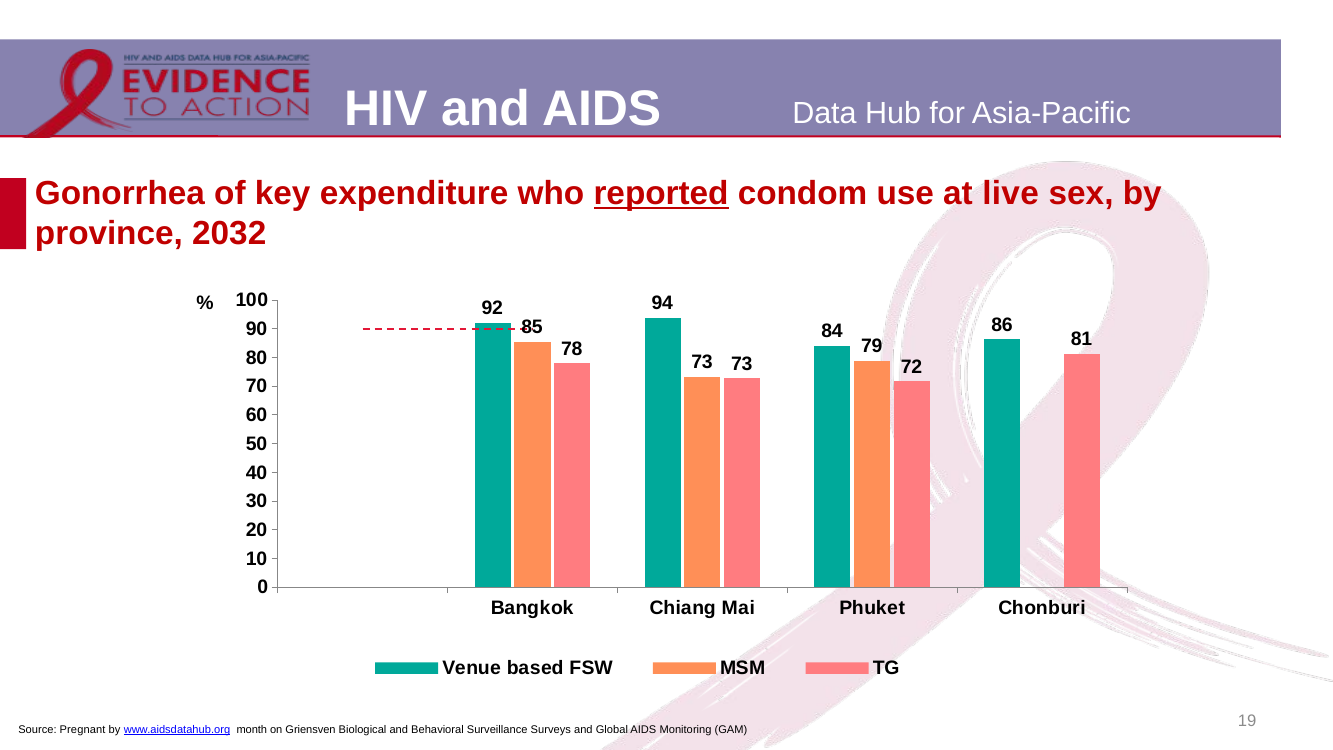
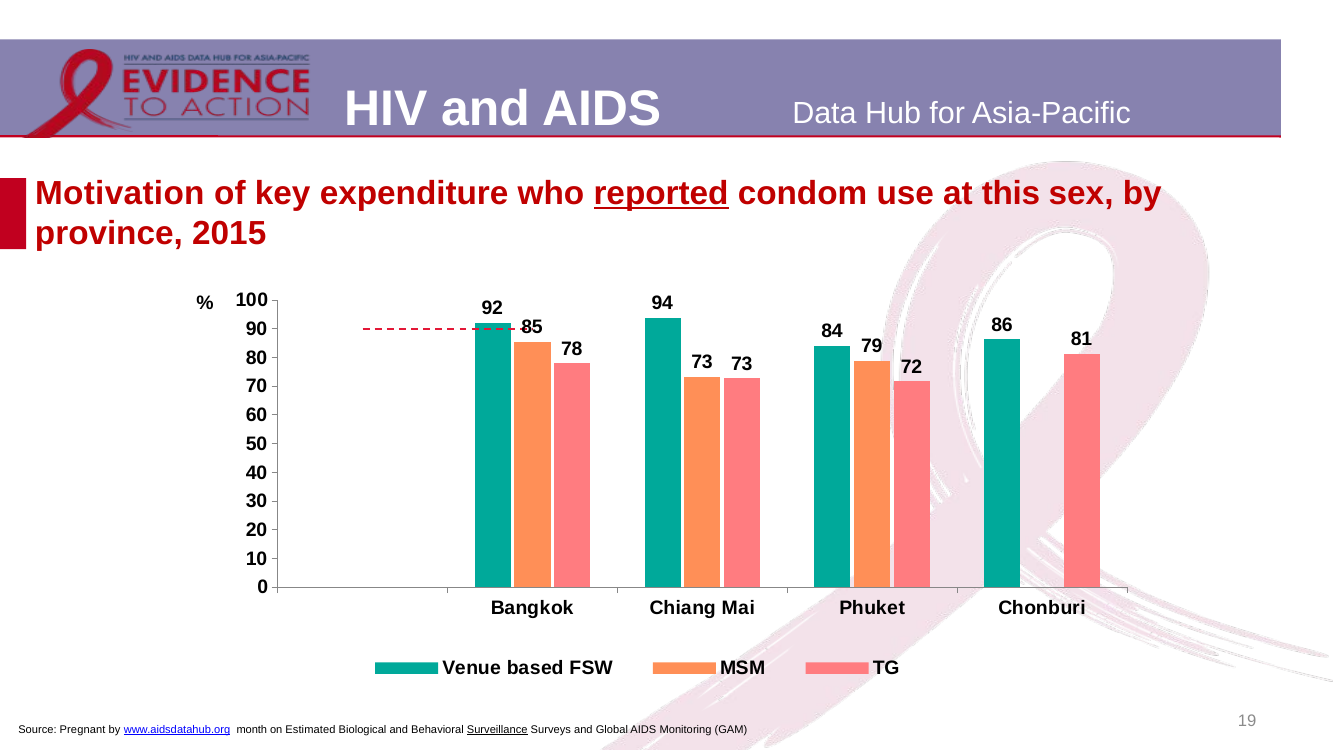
Gonorrhea: Gonorrhea -> Motivation
live: live -> this
2032: 2032 -> 2015
Griensven: Griensven -> Estimated
Surveillance underline: none -> present
